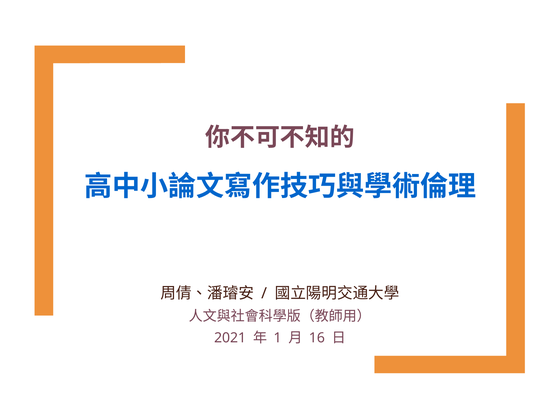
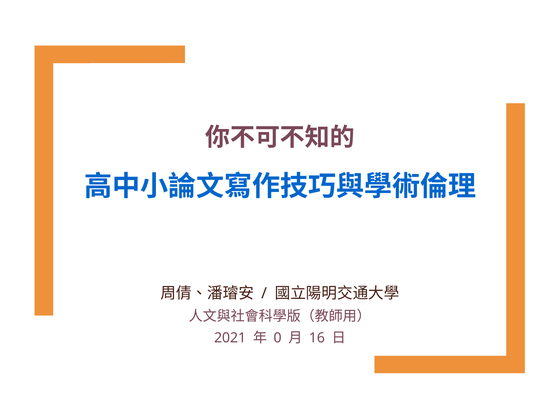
1: 1 -> 0
